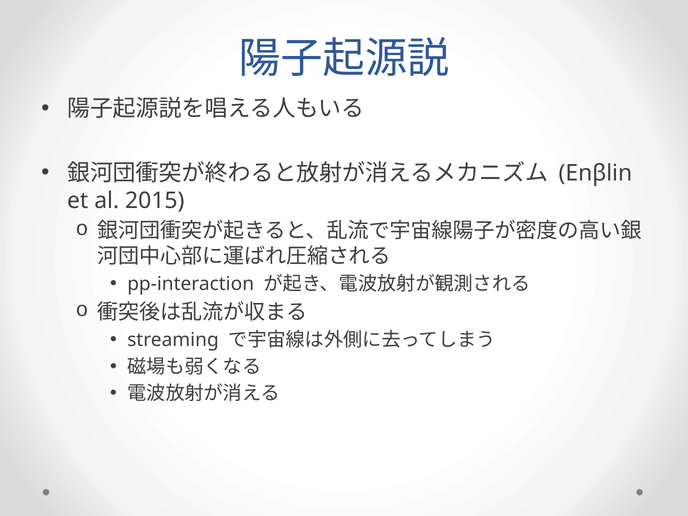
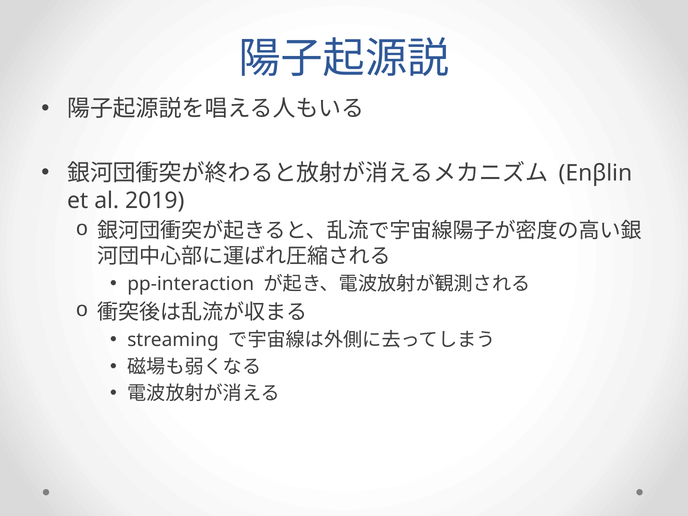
2015: 2015 -> 2019
